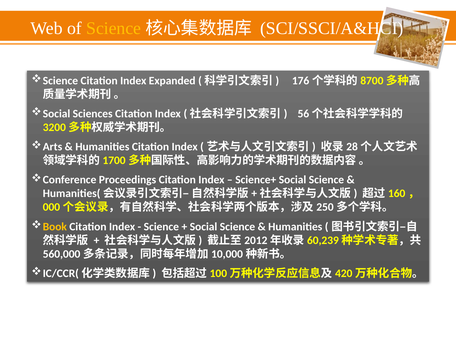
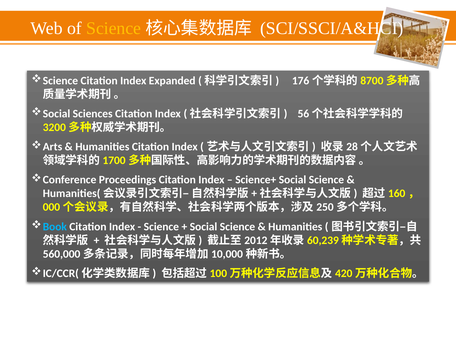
Book colour: yellow -> light blue
